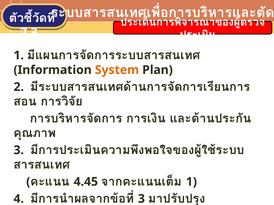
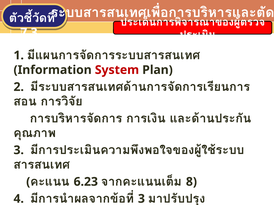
System colour: orange -> red
4.45: 4.45 -> 6.23
1 at (191, 182): 1 -> 8
